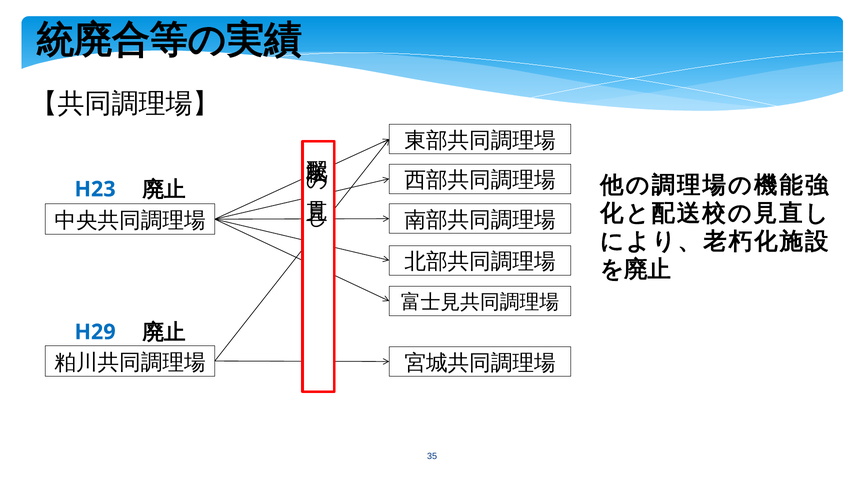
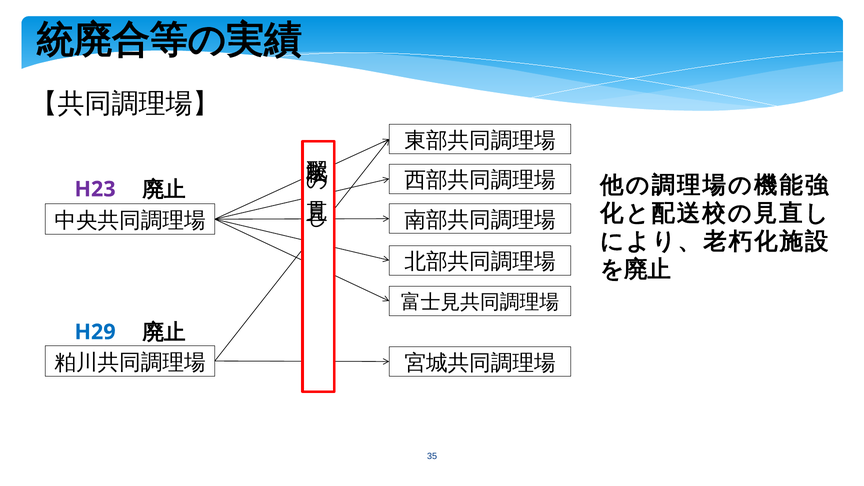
H23 colour: blue -> purple
